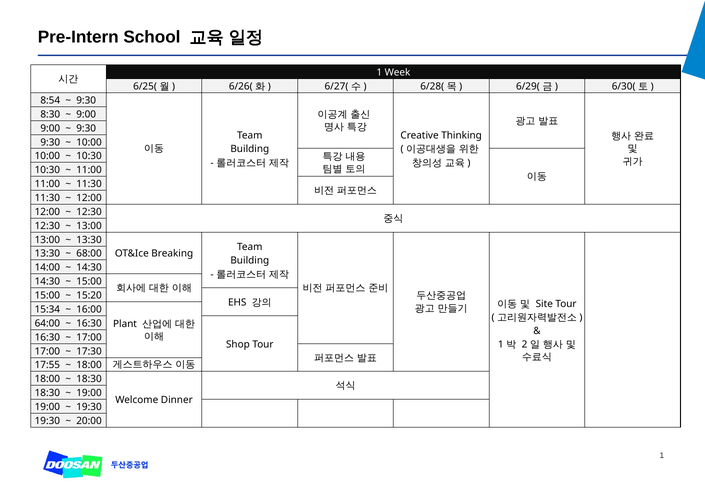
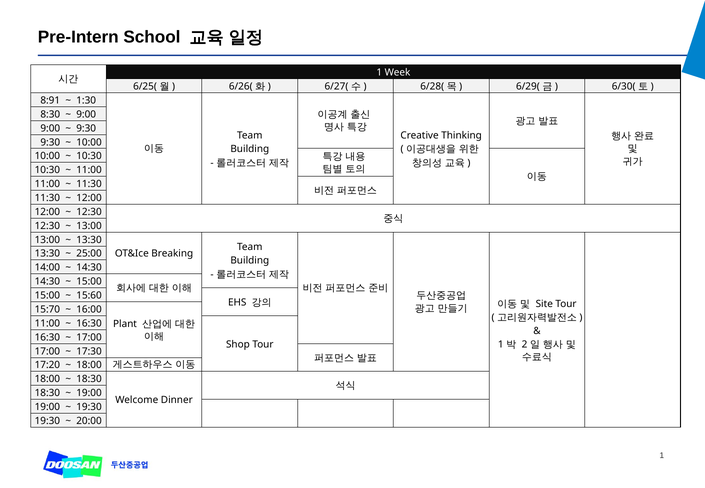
8:54: 8:54 -> 8:91
9:30 at (86, 100): 9:30 -> 1:30
68:00: 68:00 -> 25:00
15:20: 15:20 -> 15:60
15:34: 15:34 -> 15:70
64:00 at (47, 323): 64:00 -> 11:00
17:55: 17:55 -> 17:20
